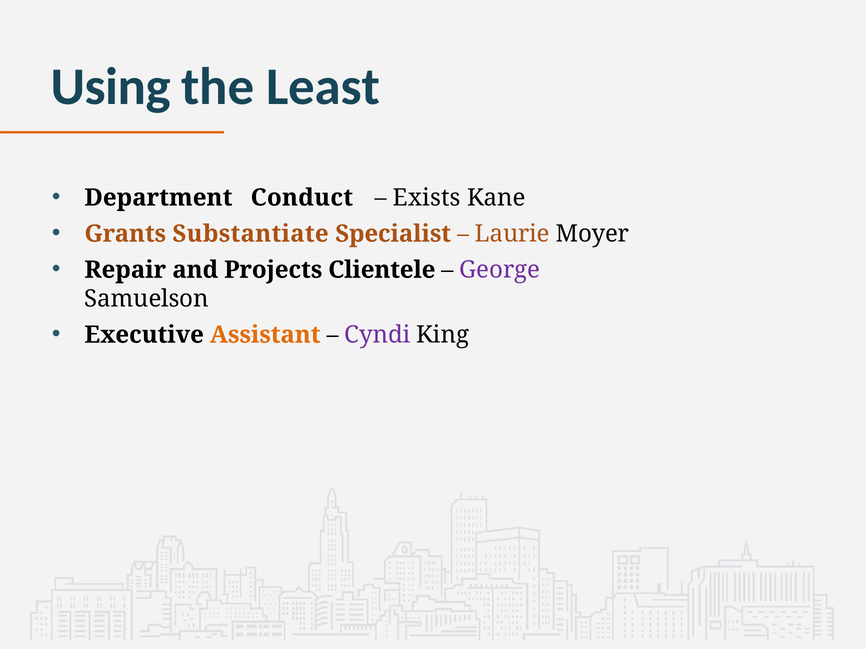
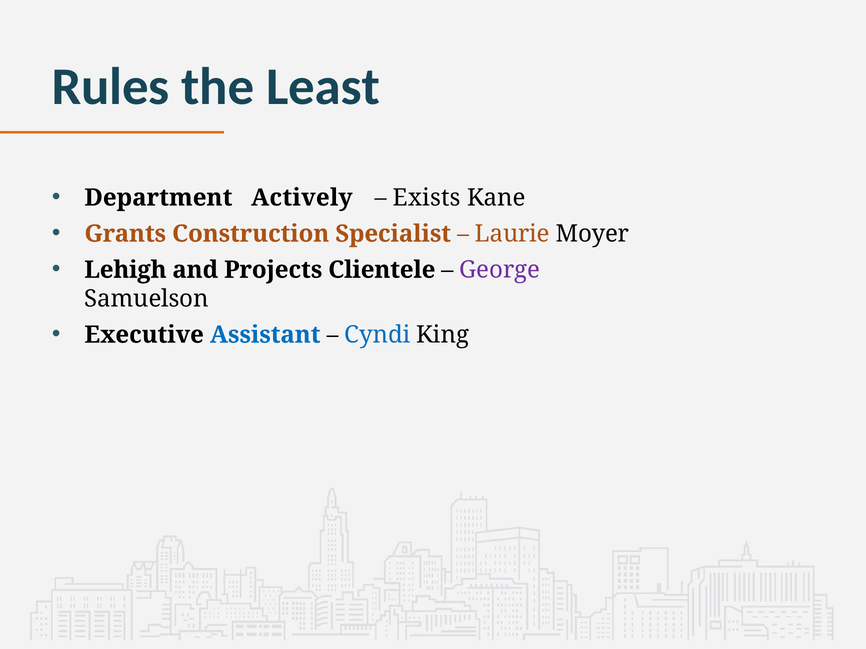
Using: Using -> Rules
Conduct: Conduct -> Actively
Substantiate: Substantiate -> Construction
Repair: Repair -> Lehigh
Assistant colour: orange -> blue
Cyndi colour: purple -> blue
